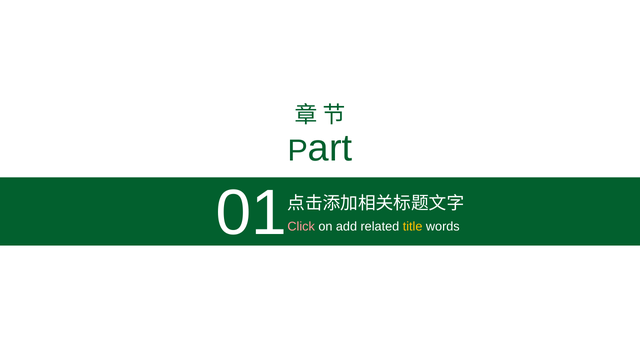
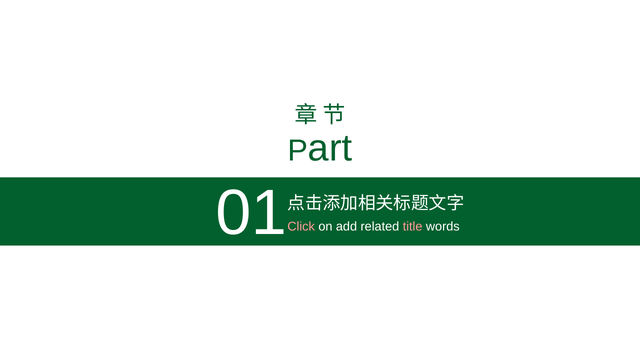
title colour: yellow -> pink
